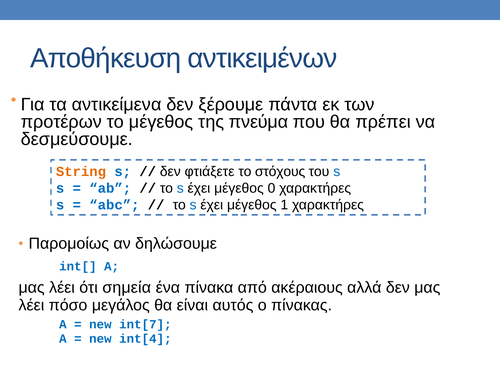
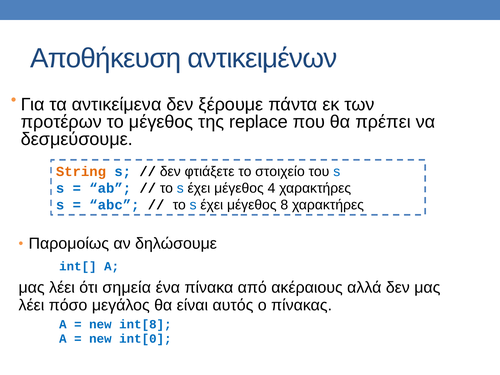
πνεύμα: πνεύμα -> replace
στόχους: στόχους -> στοιχείο
0: 0 -> 4
1: 1 -> 8
int[7: int[7 -> int[8
int[4: int[4 -> int[0
